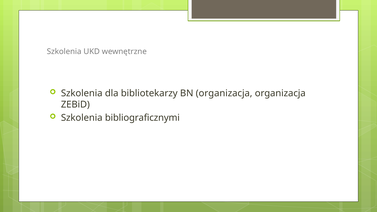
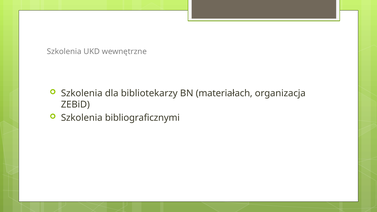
BN organizacja: organizacja -> materiałach
